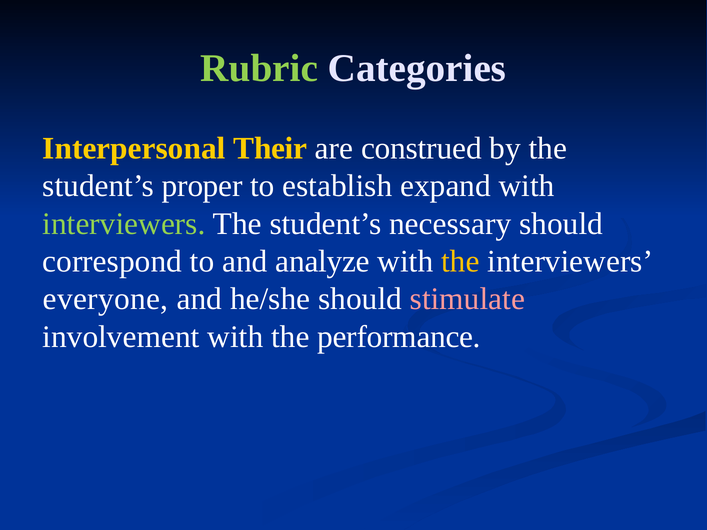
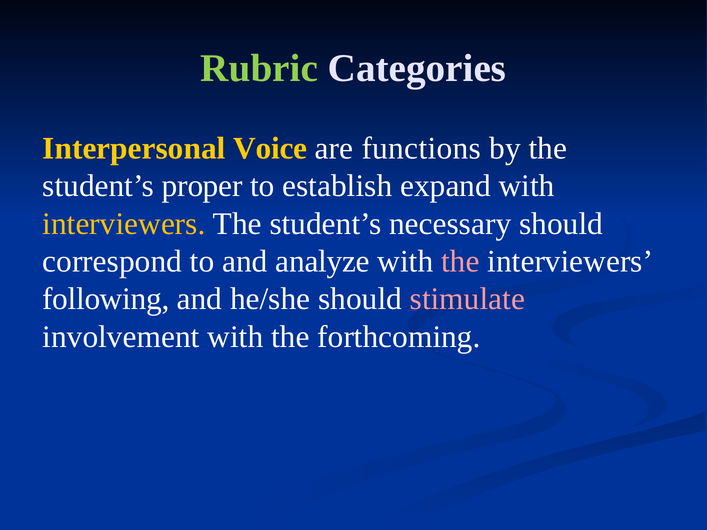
Their: Their -> Voice
construed: construed -> functions
interviewers at (124, 224) colour: light green -> yellow
the at (460, 261) colour: yellow -> pink
everyone: everyone -> following
performance: performance -> forthcoming
